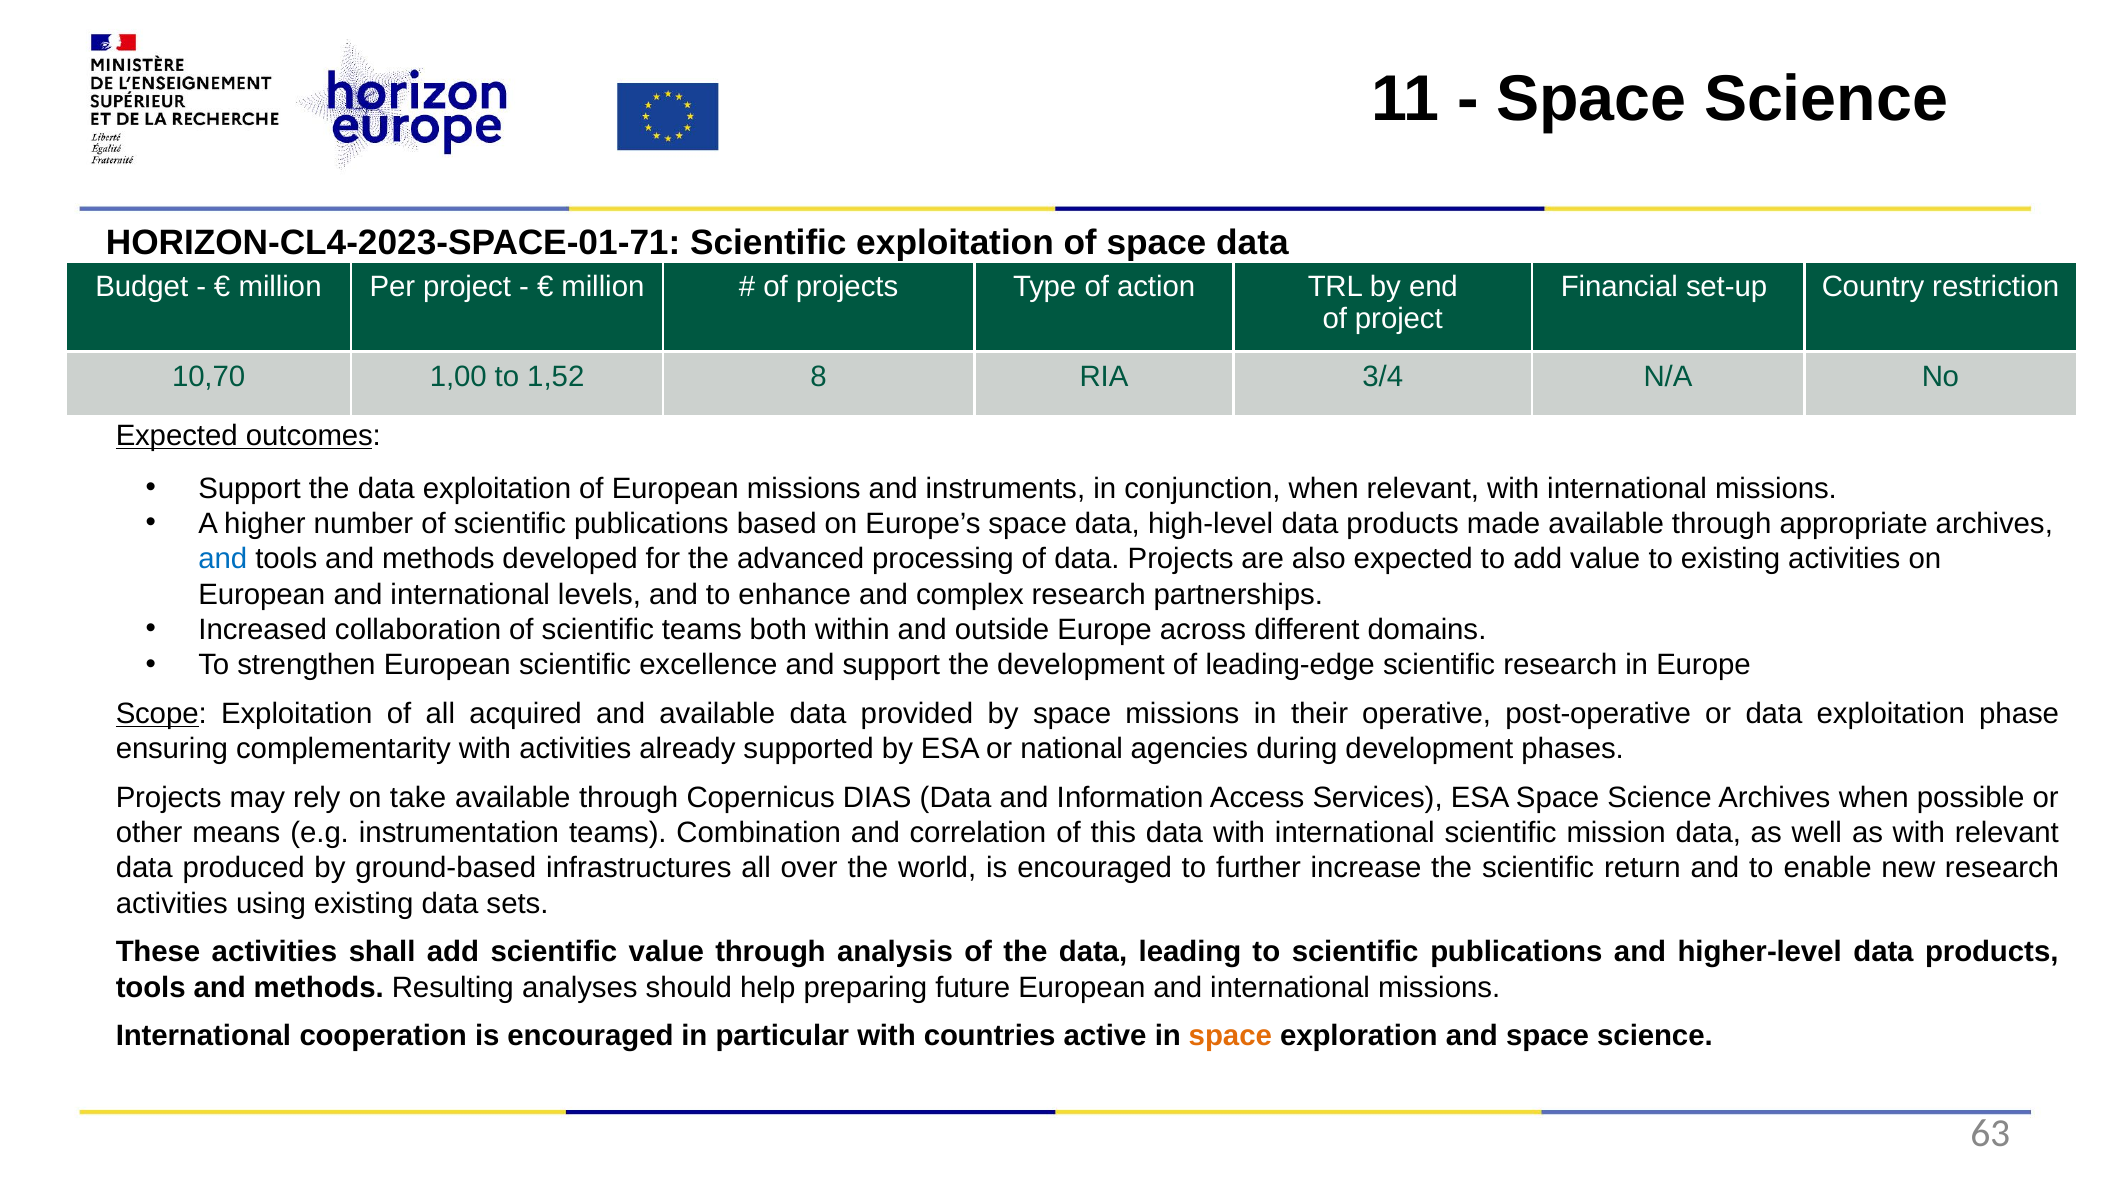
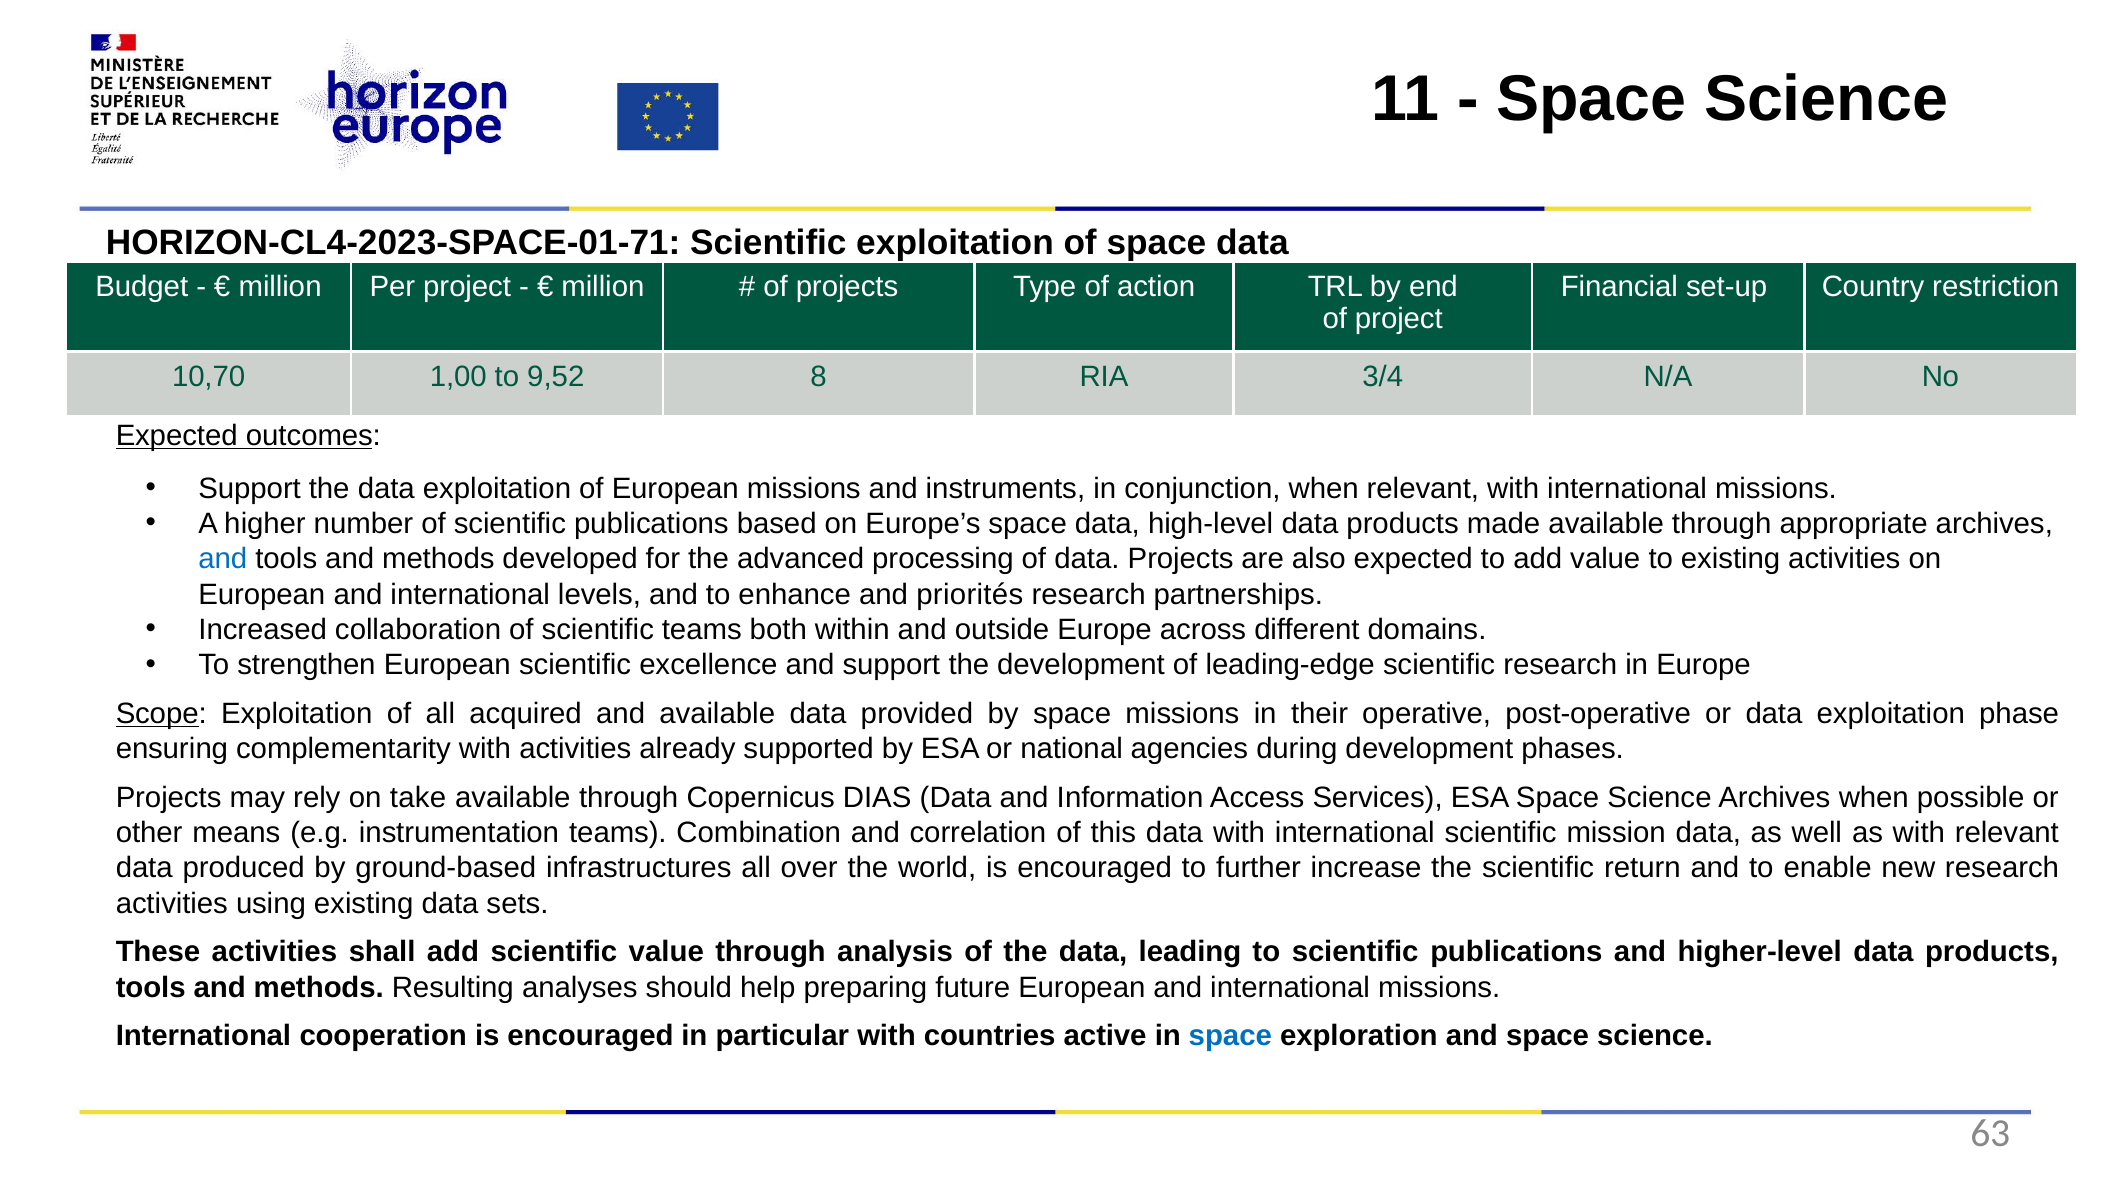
1,52: 1,52 -> 9,52
complex: complex -> priorités
space at (1230, 1036) colour: orange -> blue
